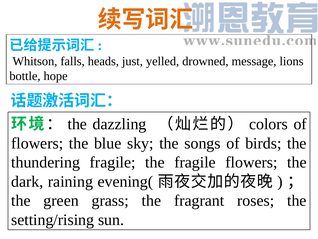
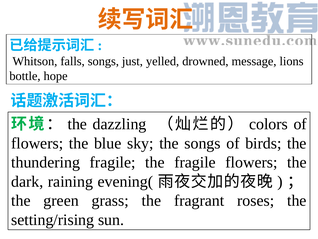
falls heads: heads -> songs
